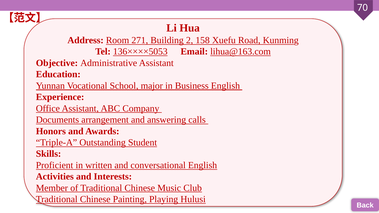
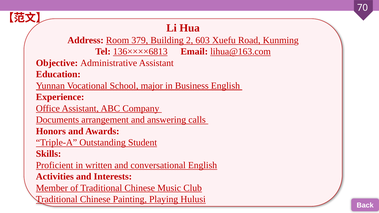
271: 271 -> 379
158: 158 -> 603
136××××5053: 136××××5053 -> 136××××6813
